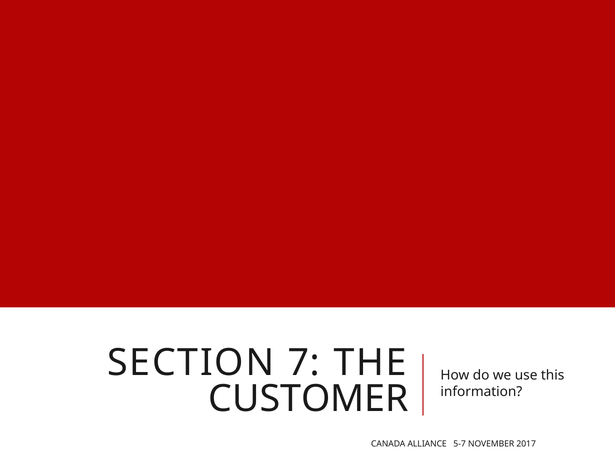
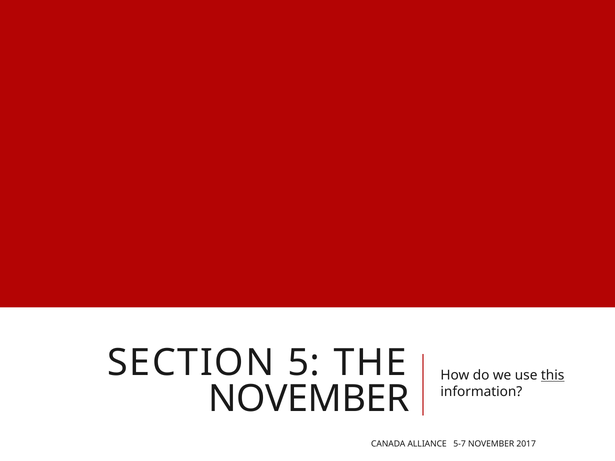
7: 7 -> 5
this underline: none -> present
CUSTOMER at (309, 399): CUSTOMER -> NOVEMBER
